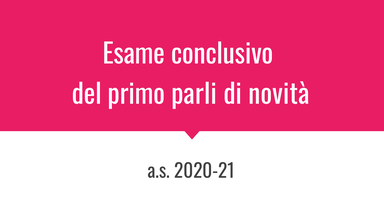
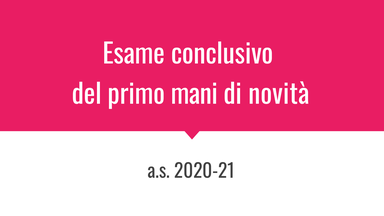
parli: parli -> mani
